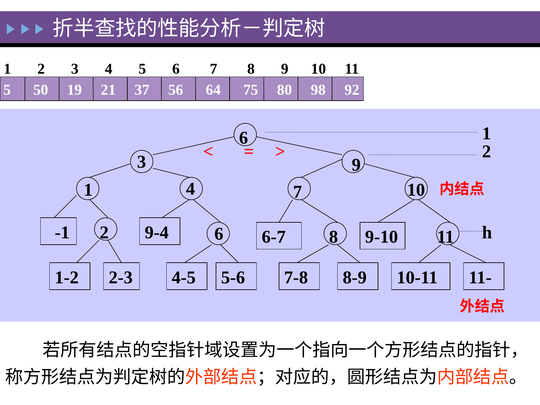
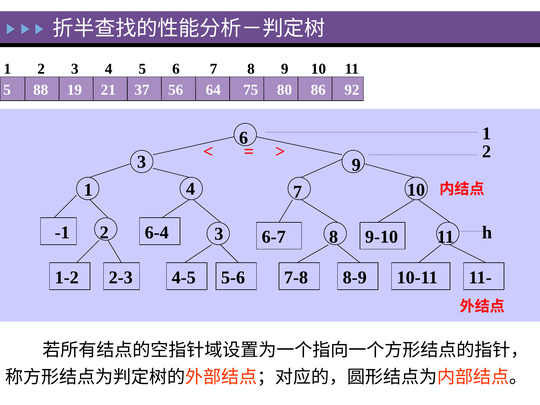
50: 50 -> 88
98: 98 -> 86
9-4: 9-4 -> 6-4
6 at (219, 234): 6 -> 3
